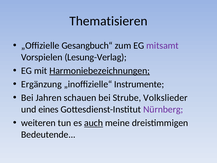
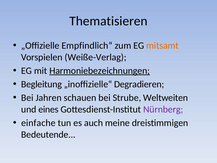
Gesangbuch“: Gesangbuch“ -> Empfindlich“
mitsamt colour: purple -> orange
Lesung-Verlag: Lesung-Verlag -> Weiße-Verlag
Ergänzung: Ergänzung -> Begleitung
Instrumente: Instrumente -> Degradieren
Volkslieder: Volkslieder -> Weltweiten
weiteren: weiteren -> einfache
auch underline: present -> none
